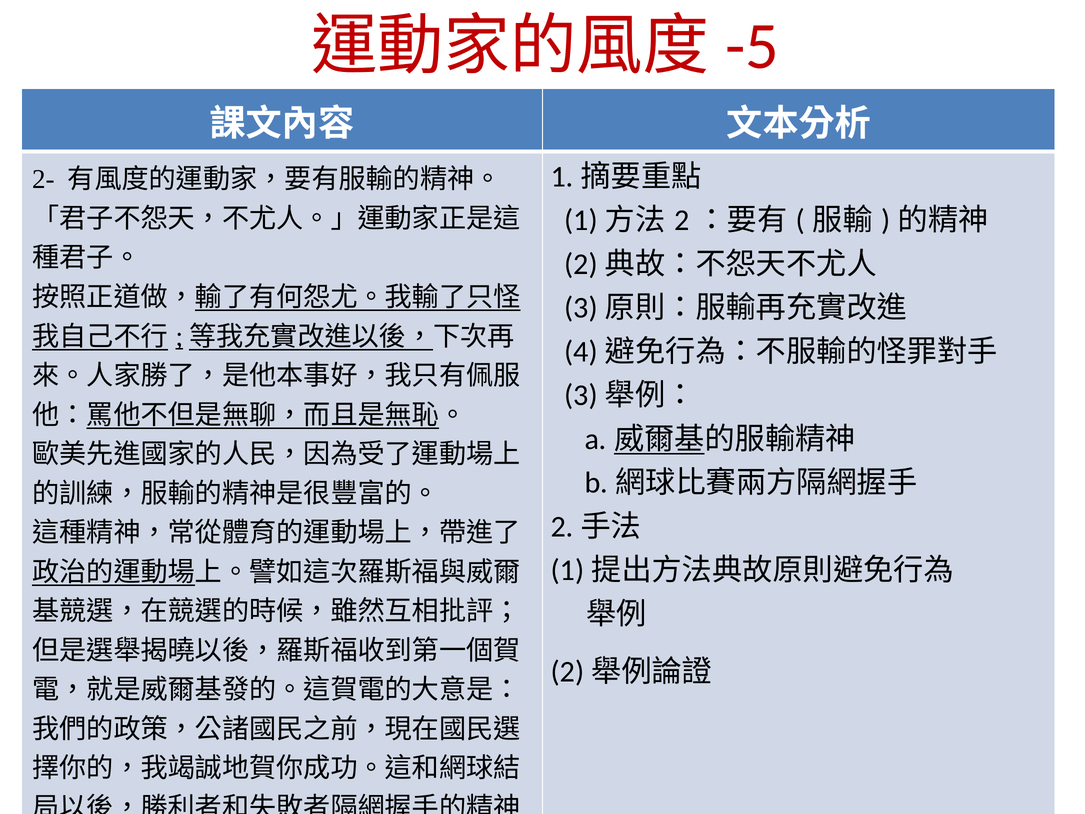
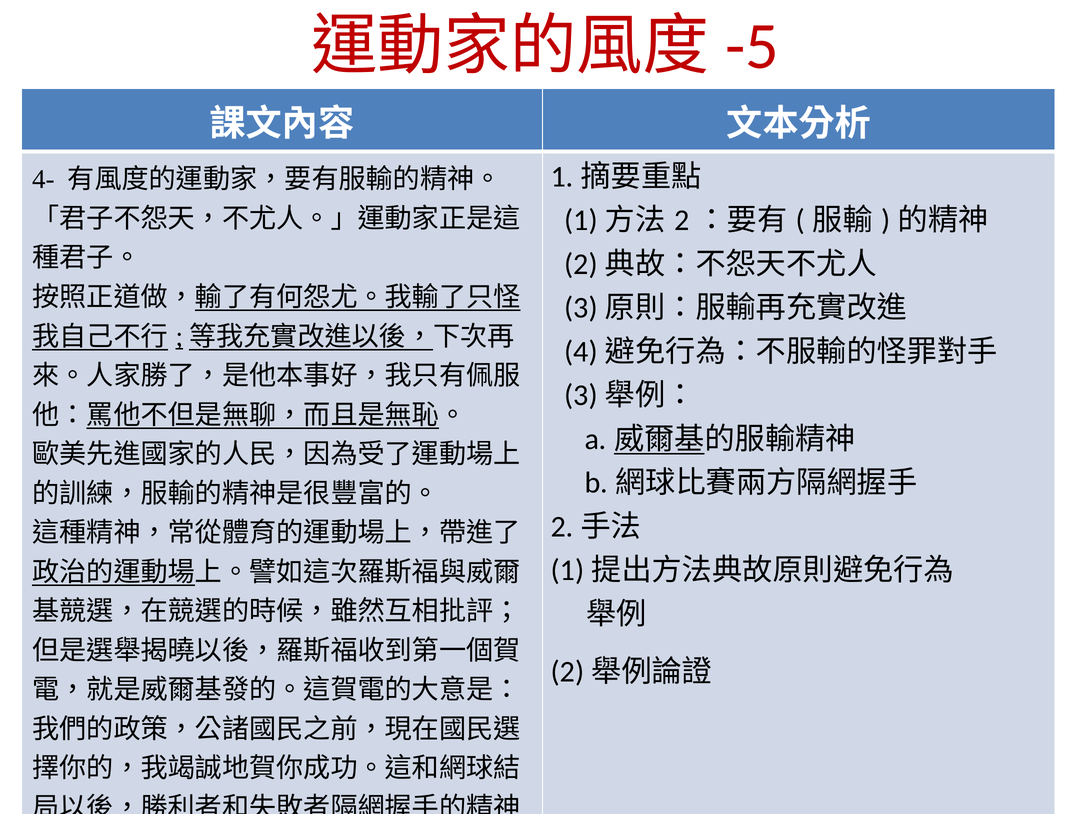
2-: 2- -> 4-
